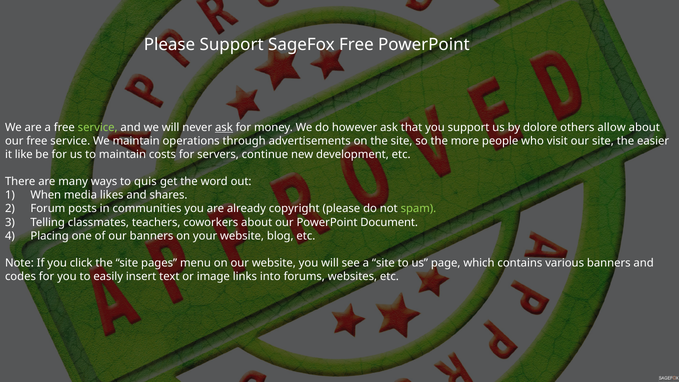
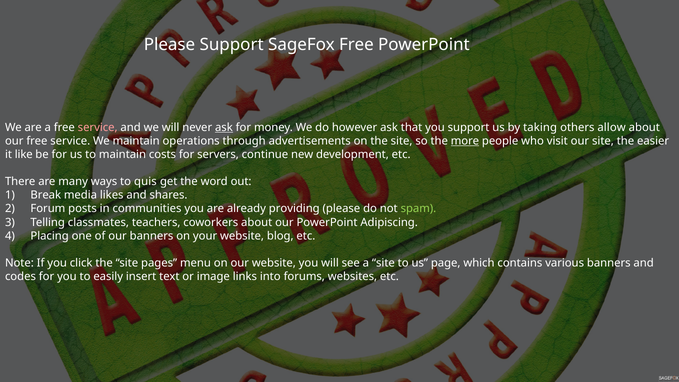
service at (98, 127) colour: light green -> pink
dolore: dolore -> taking
more underline: none -> present
When: When -> Break
copyright: copyright -> providing
Document: Document -> Adipiscing
